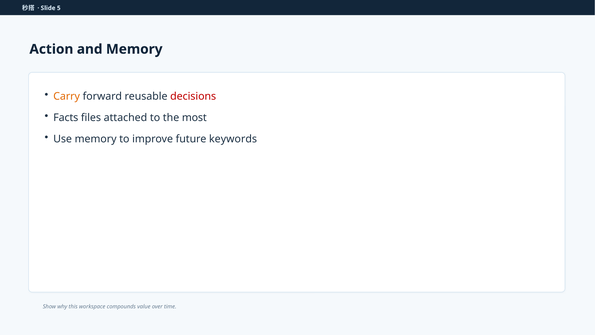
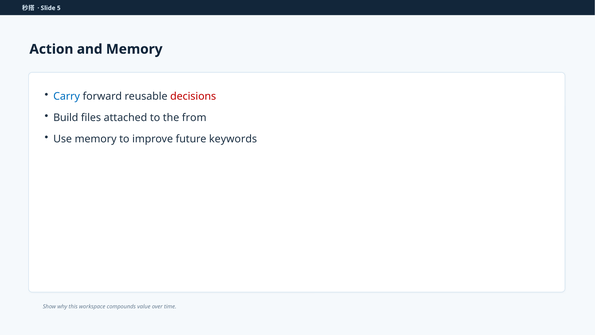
Carry colour: orange -> blue
Facts: Facts -> Build
most: most -> from
